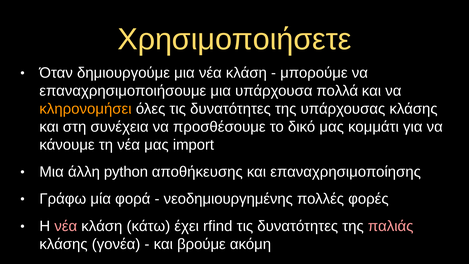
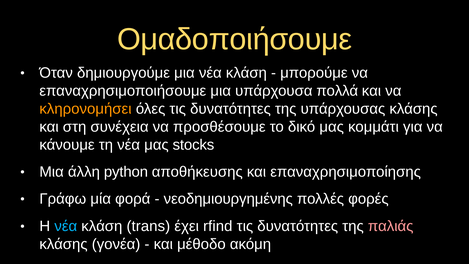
Χρησιμοποιήσετε: Χρησιμοποιήσετε -> Ομαδοποιήσουμε
import: import -> stocks
νέα at (66, 226) colour: pink -> light blue
κάτω: κάτω -> trans
βρούμε: βρούμε -> μέθοδο
